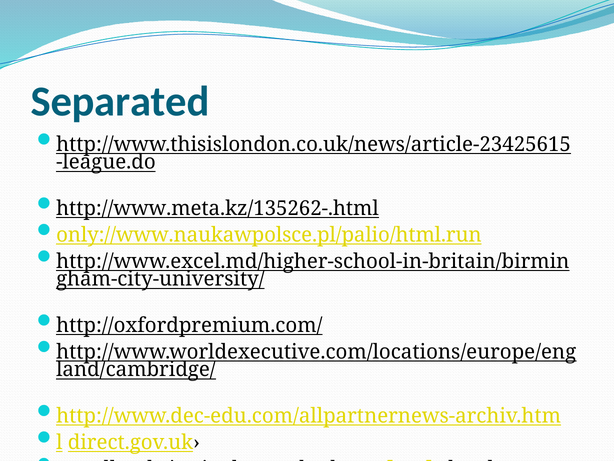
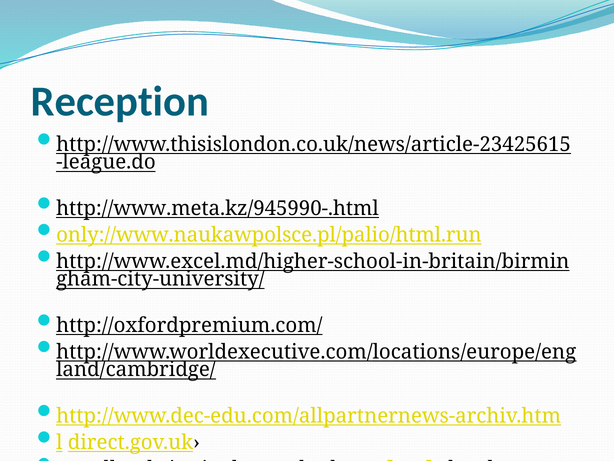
Separated: Separated -> Reception
http://www.meta.kz/135262-.html: http://www.meta.kz/135262-.html -> http://www.meta.kz/945990-.html
